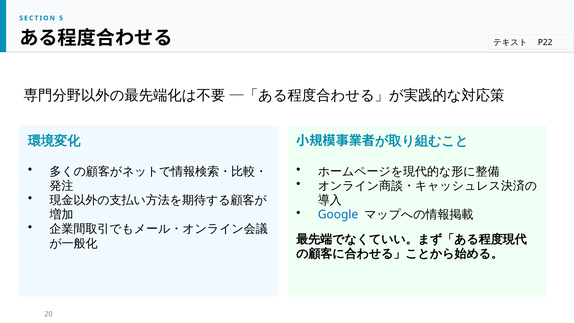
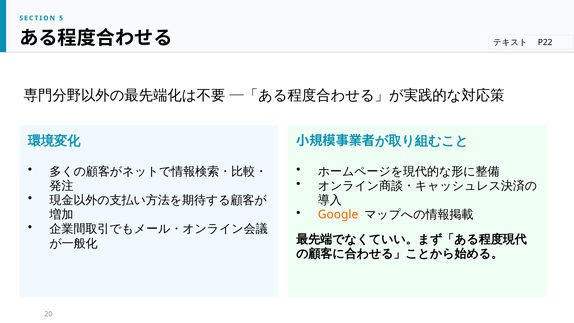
Google colour: blue -> orange
